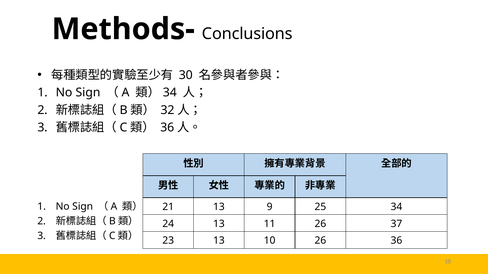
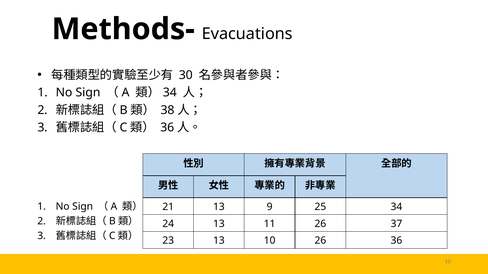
Conclusions: Conclusions -> Evacuations
32: 32 -> 38
